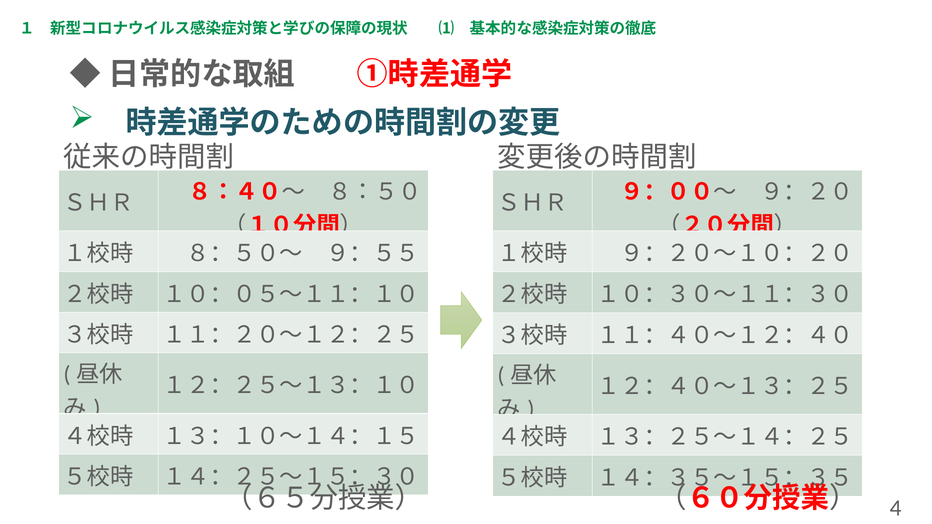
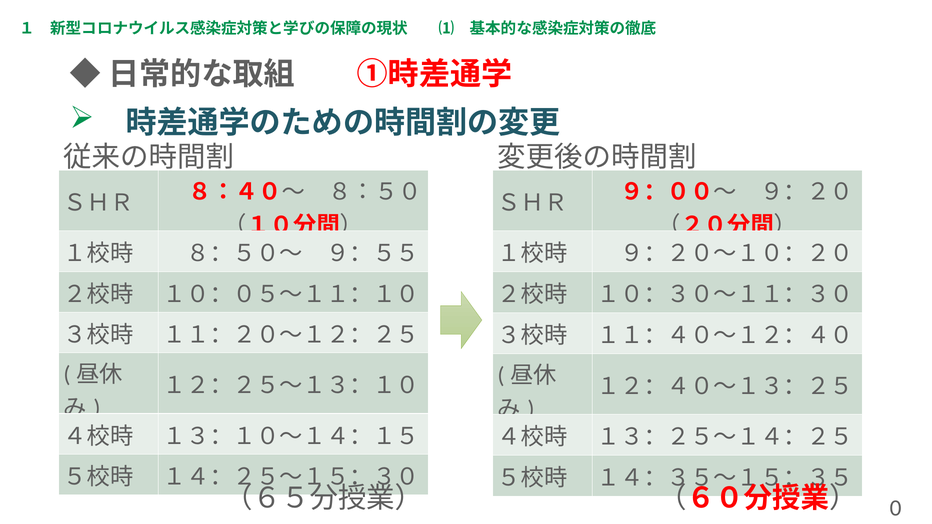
4: 4 -> 0
